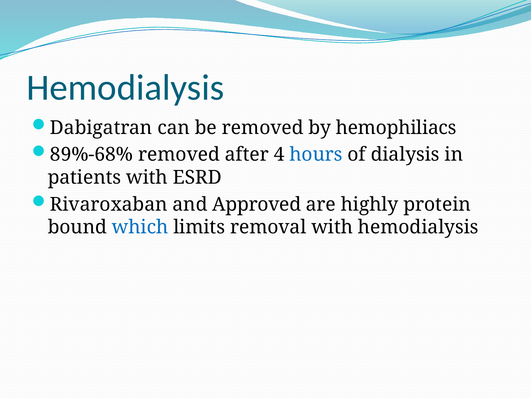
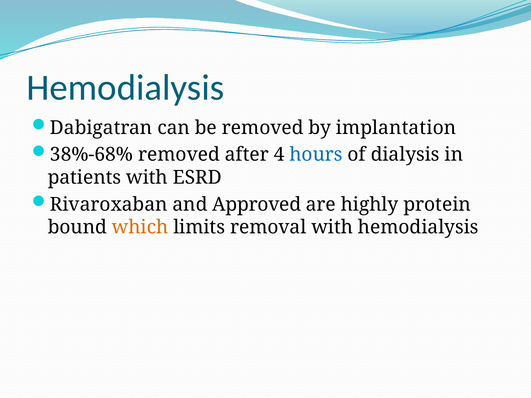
hemophiliacs: hemophiliacs -> implantation
89%-68%: 89%-68% -> 38%-68%
which colour: blue -> orange
